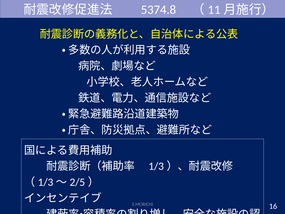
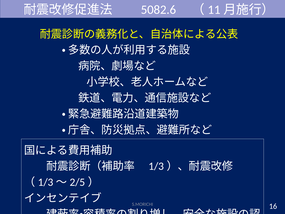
5374.8: 5374.8 -> 5082.6
